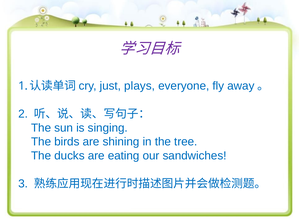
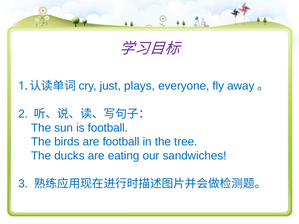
is singing: singing -> football
are shining: shining -> football
